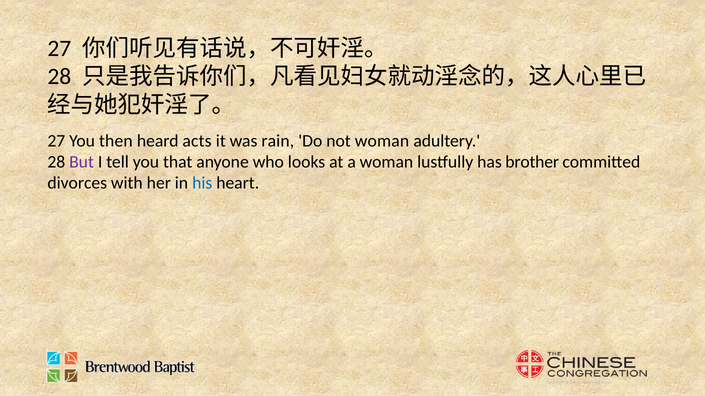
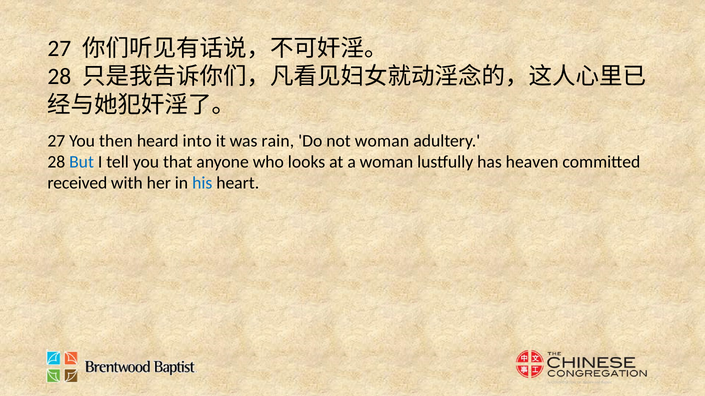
acts: acts -> into
But colour: purple -> blue
brother: brother -> heaven
divorces: divorces -> received
